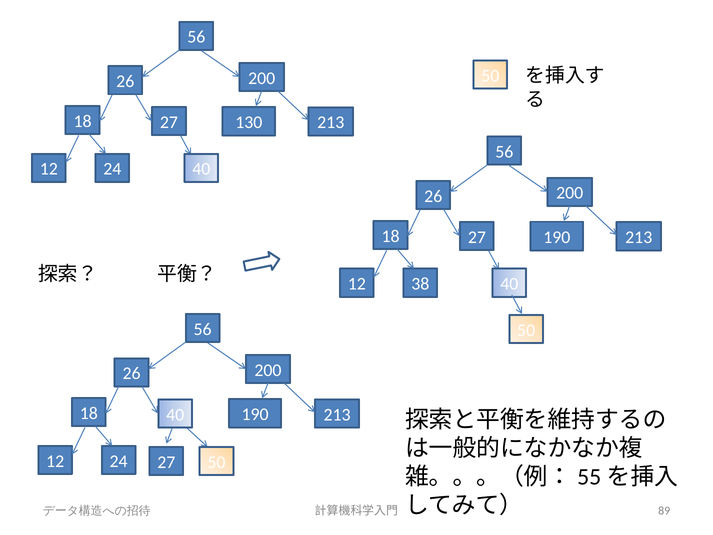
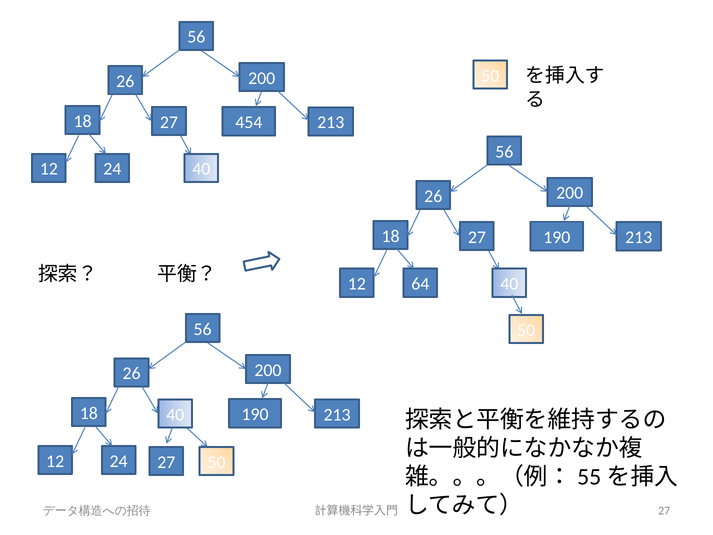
130: 130 -> 454
38: 38 -> 64
89 at (664, 511): 89 -> 27
